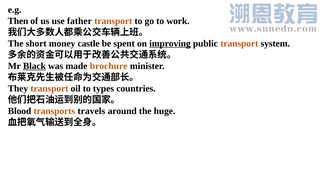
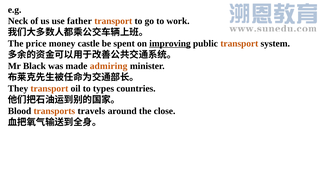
Then: Then -> Neck
short: short -> price
Black underline: present -> none
brochure: brochure -> admiring
huge: huge -> close
